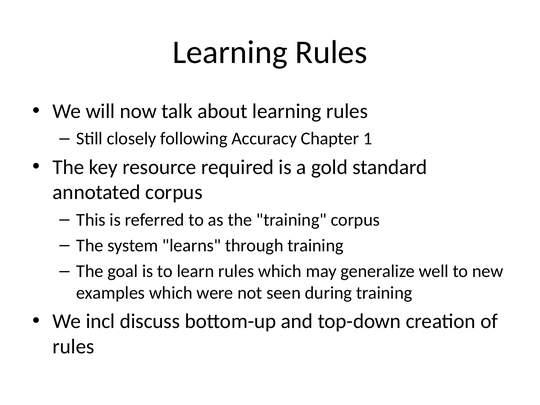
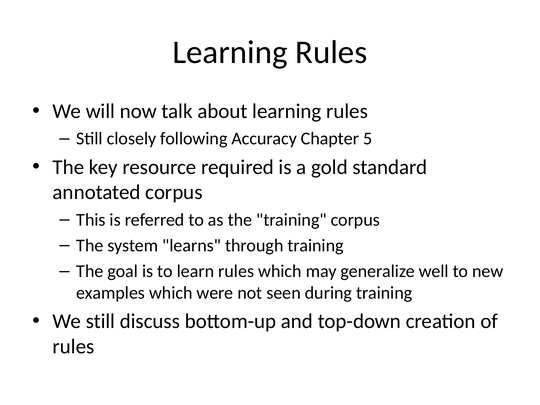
1: 1 -> 5
We incl: incl -> still
